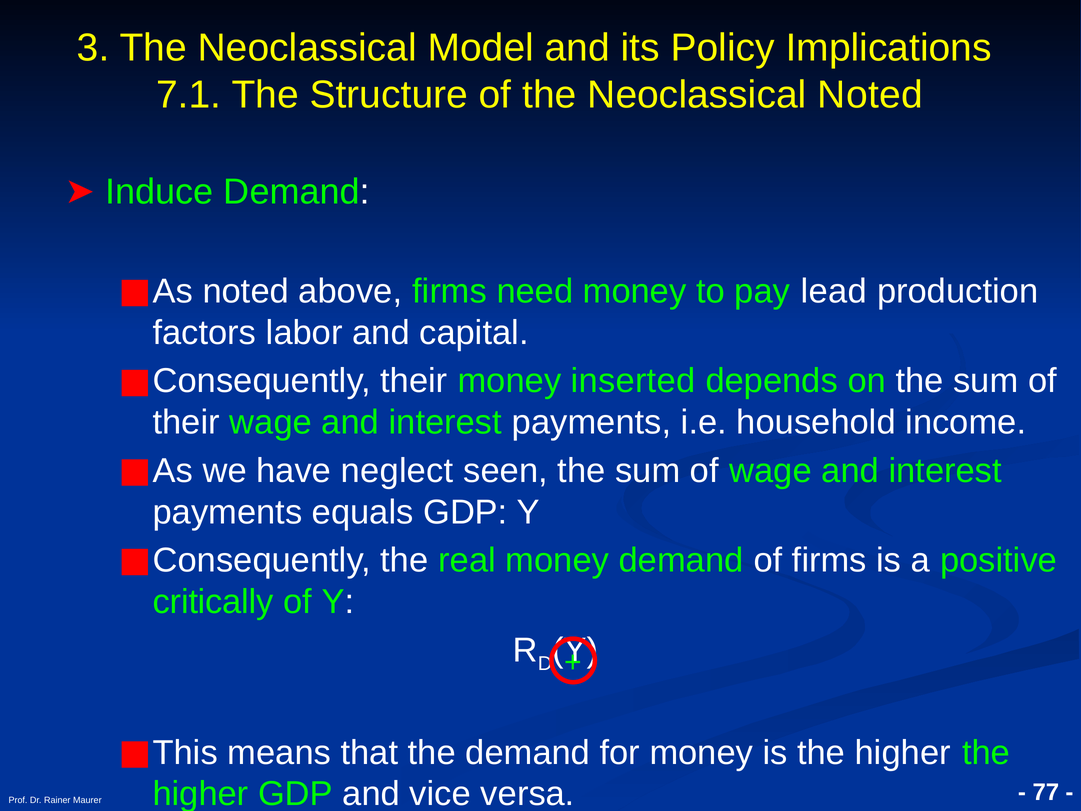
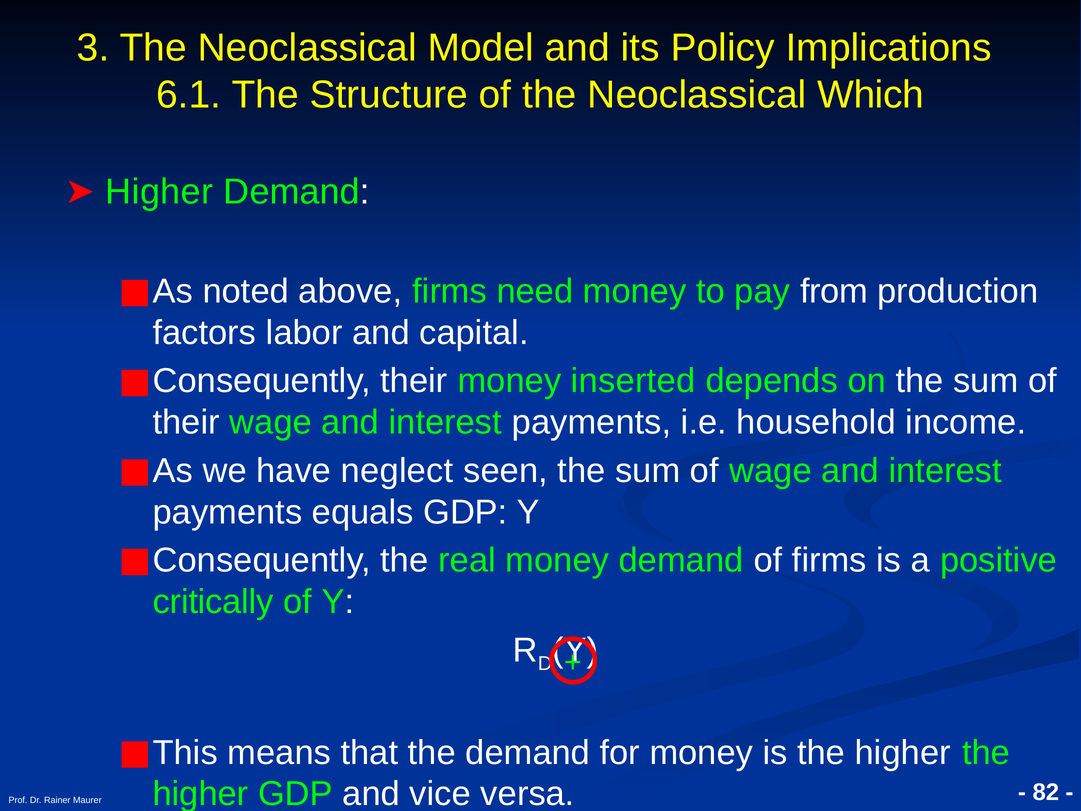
7.1: 7.1 -> 6.1
Neoclassical Noted: Noted -> Which
Induce at (159, 192): Induce -> Higher
lead: lead -> from
77: 77 -> 82
